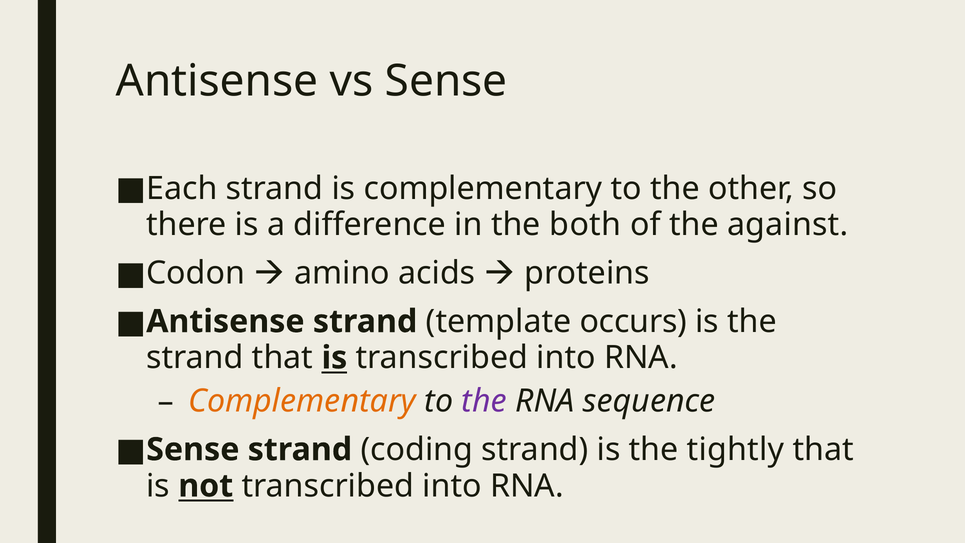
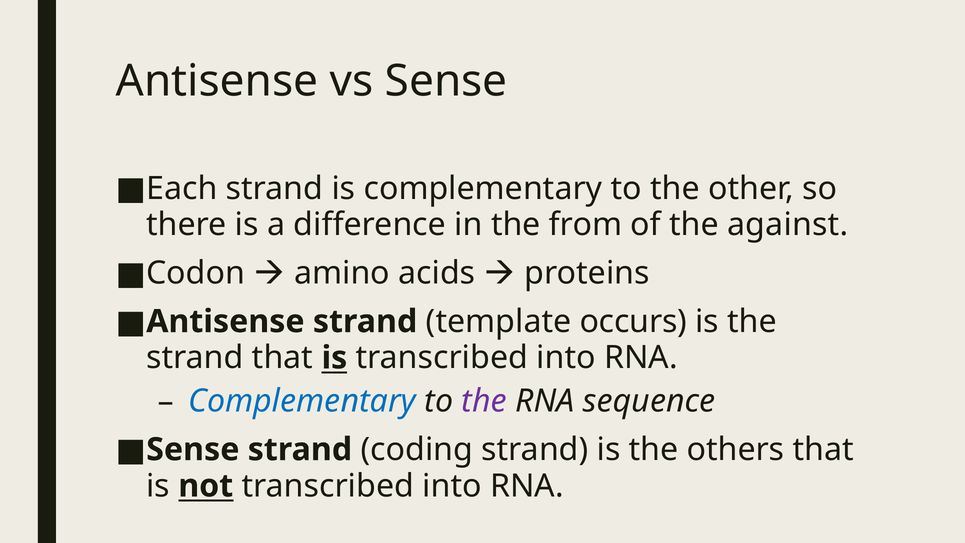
both: both -> from
Complementary at (302, 401) colour: orange -> blue
tightly: tightly -> others
